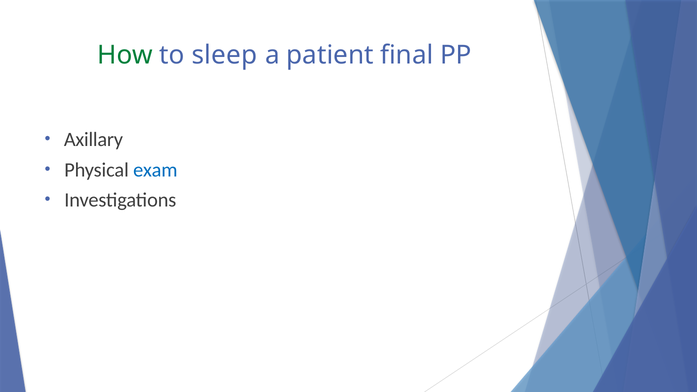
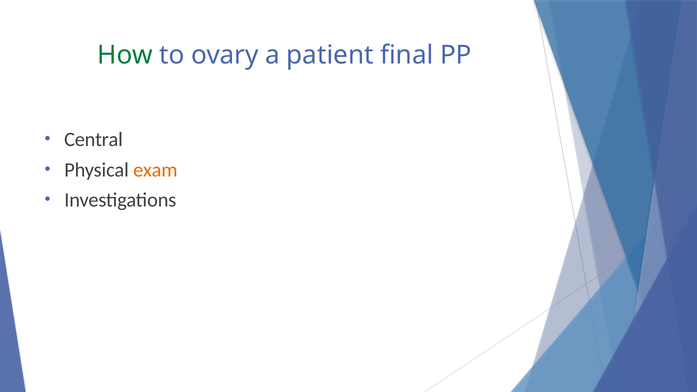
sleep: sleep -> ovary
Axillary: Axillary -> Central
exam colour: blue -> orange
